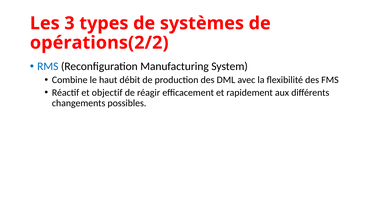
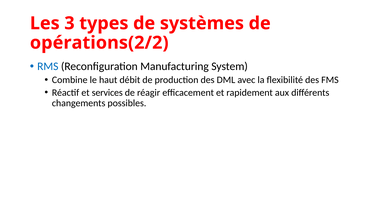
objectif: objectif -> services
